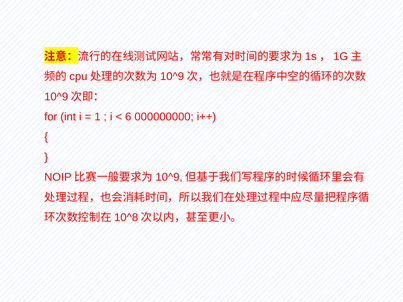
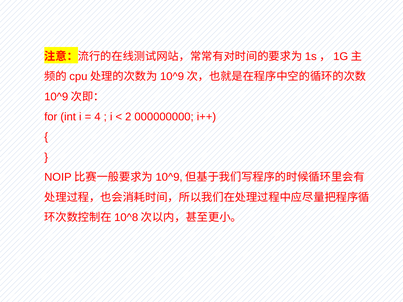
1: 1 -> 4
6: 6 -> 2
